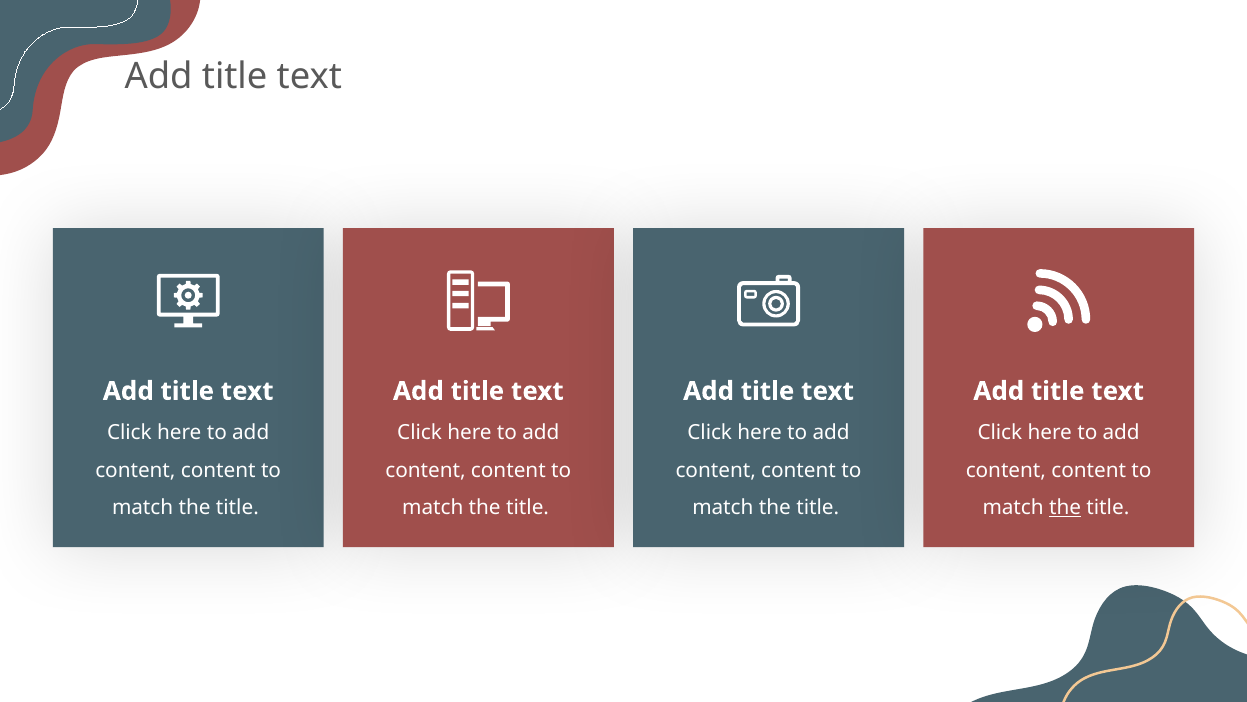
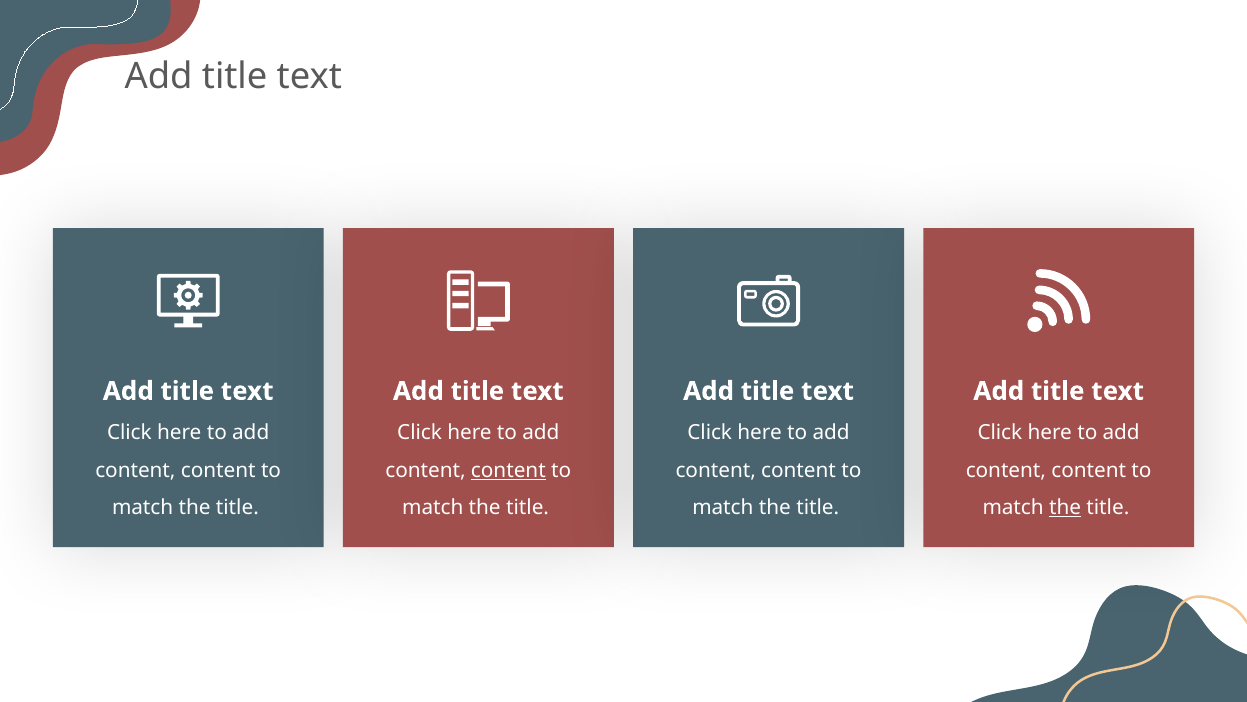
content at (508, 470) underline: none -> present
